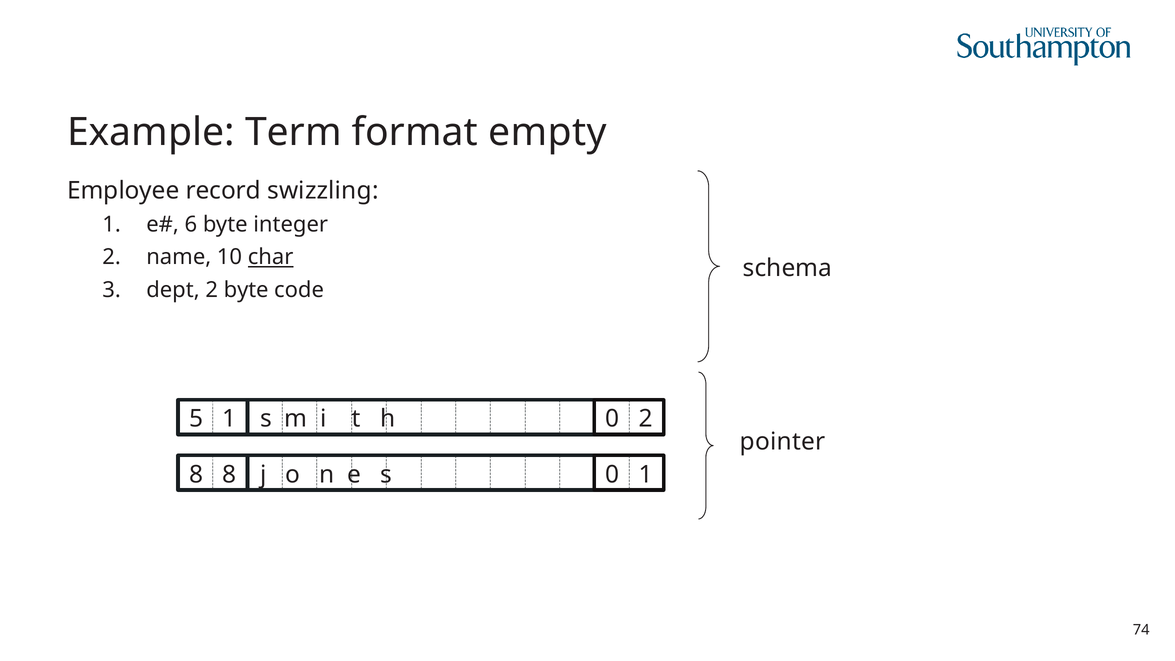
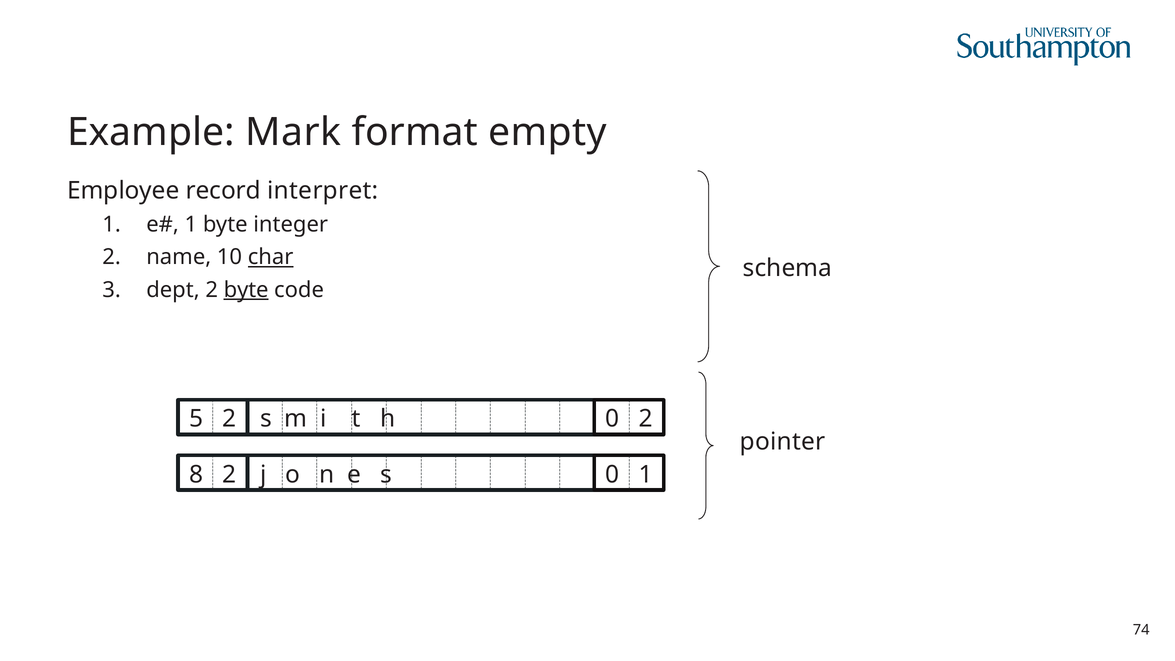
Term: Term -> Mark
swizzling: swizzling -> interpret
6 at (191, 225): 6 -> 1
byte at (246, 290) underline: none -> present
5 1: 1 -> 2
8 8: 8 -> 2
